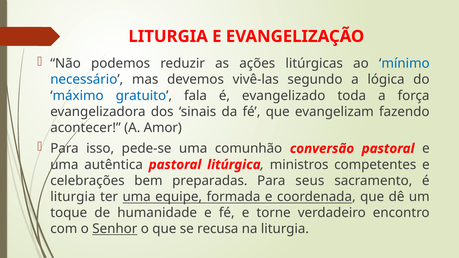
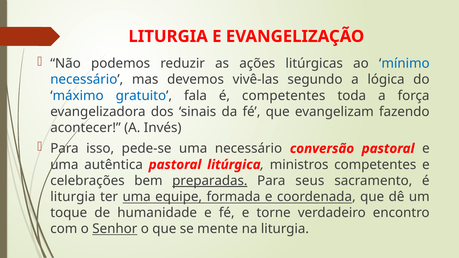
é evangelizado: evangelizado -> competentes
Amor: Amor -> Invés
uma comunhão: comunhão -> necessário
preparadas underline: none -> present
recusa: recusa -> mente
